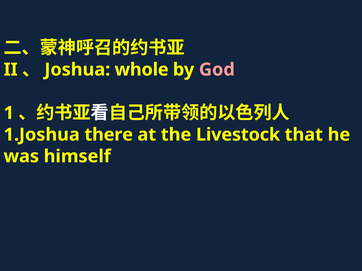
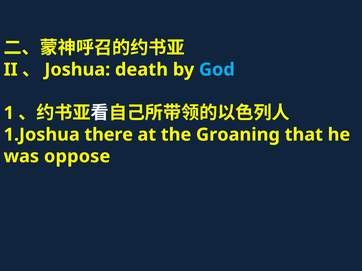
whole: whole -> death
God colour: pink -> light blue
Livestock: Livestock -> Groaning
himself: himself -> oppose
